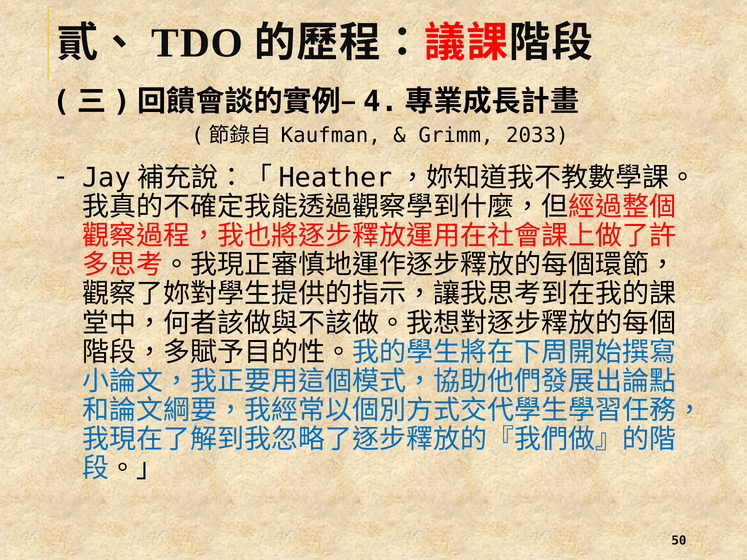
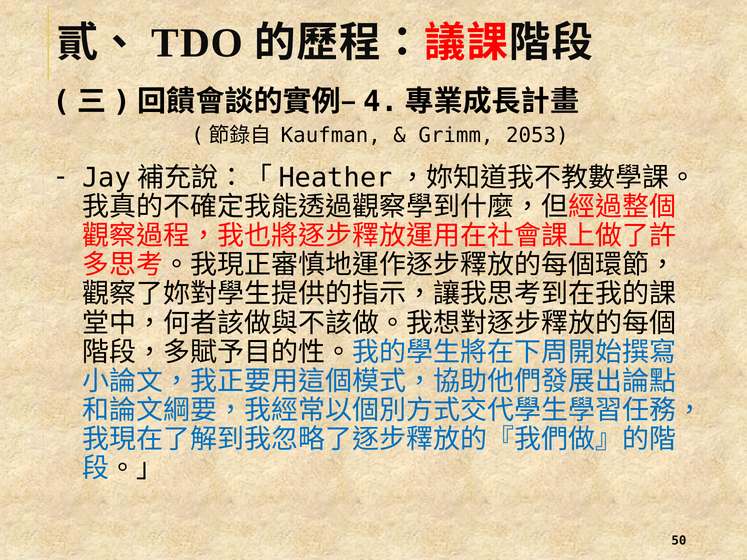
2033: 2033 -> 2053
